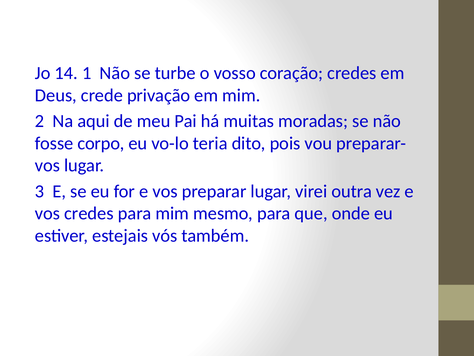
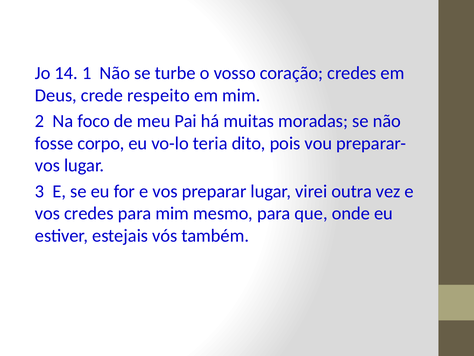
privação: privação -> respeito
aqui: aqui -> foco
